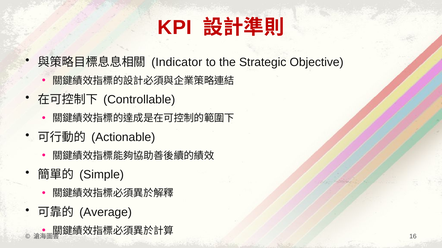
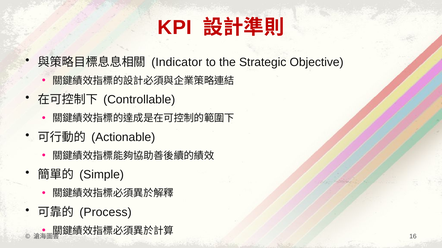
Average: Average -> Process
